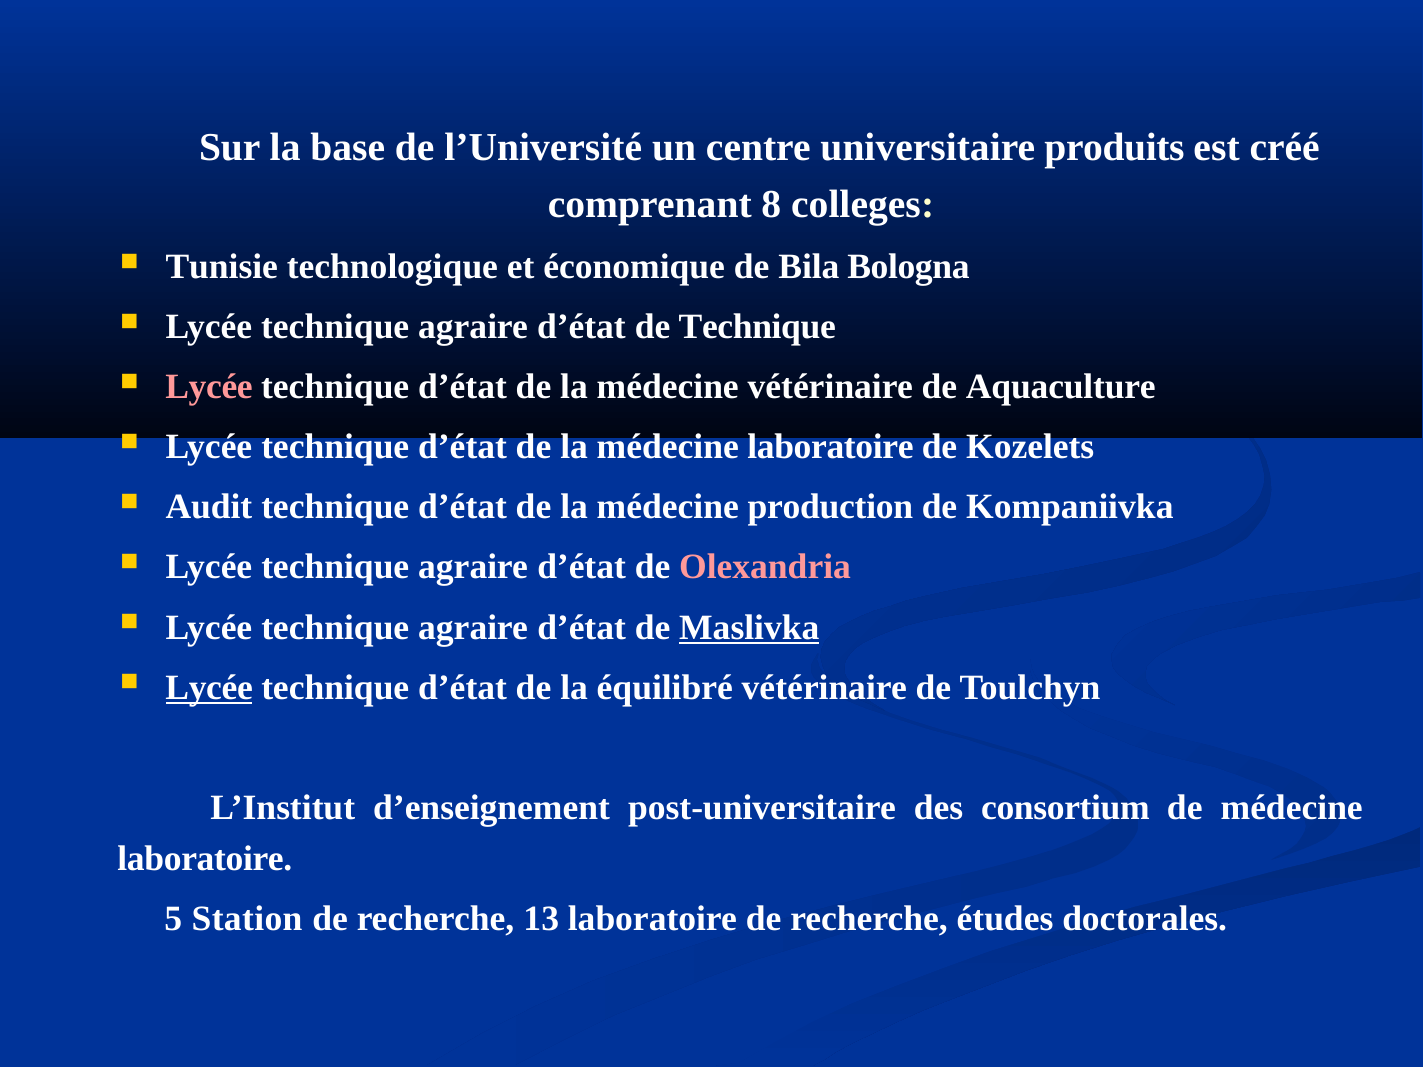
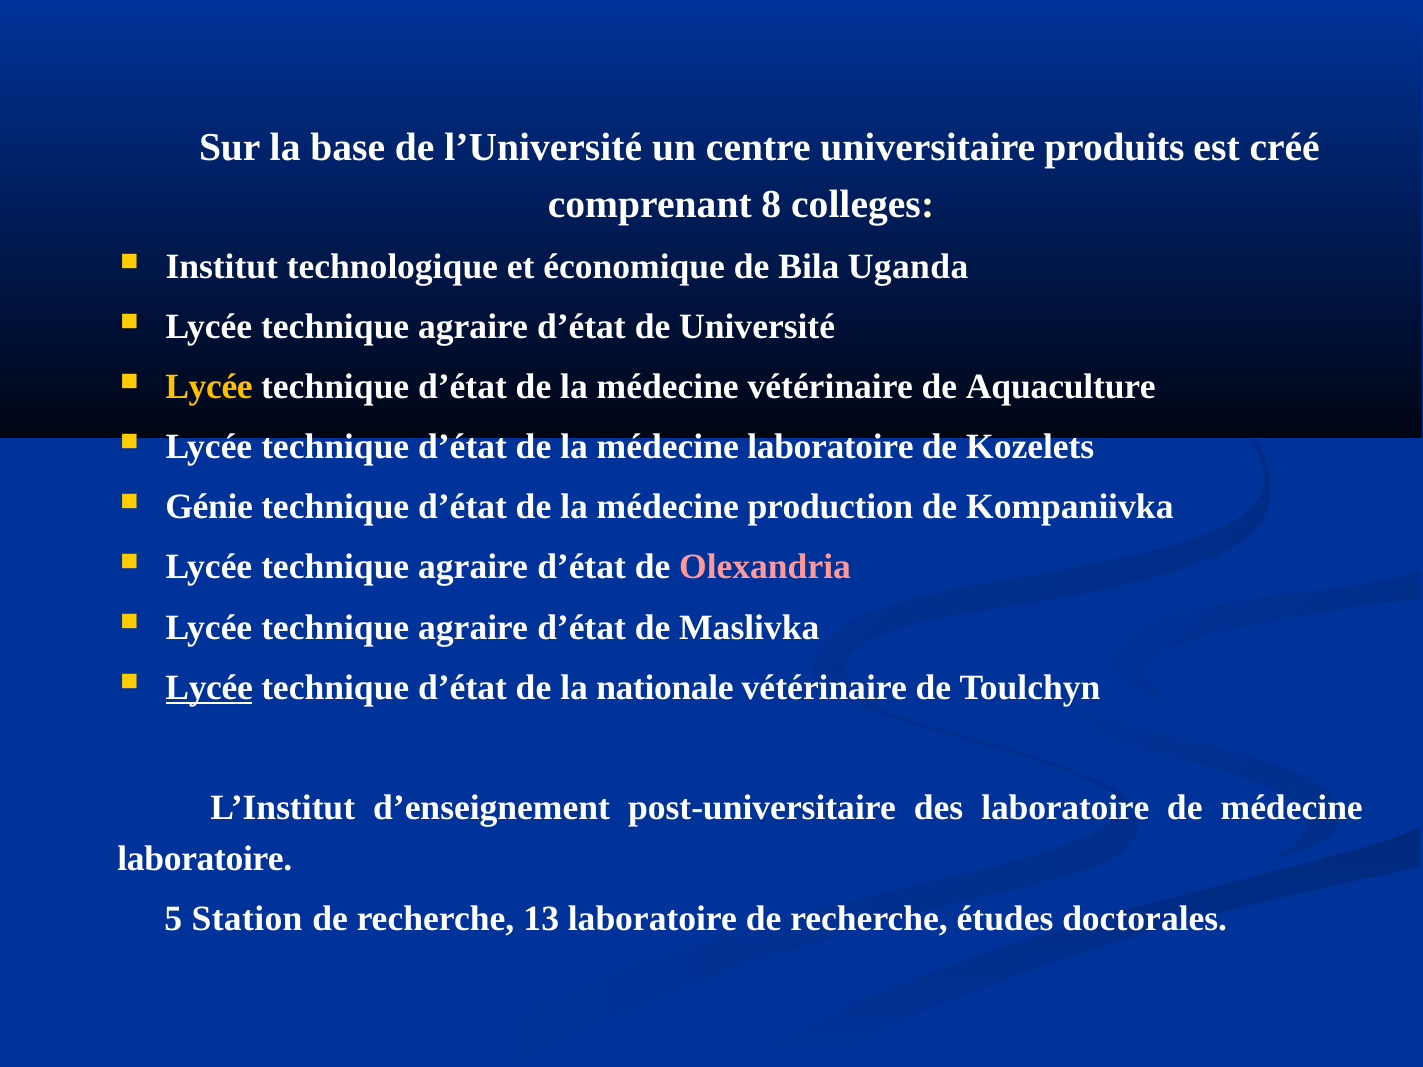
Tunisie: Tunisie -> Institut
Bologna: Bologna -> Uganda
de Technique: Technique -> Université
Lycée at (209, 387) colour: pink -> yellow
Audit: Audit -> Génie
Maslivka underline: present -> none
équilibré: équilibré -> nationale
des consortium: consortium -> laboratoire
